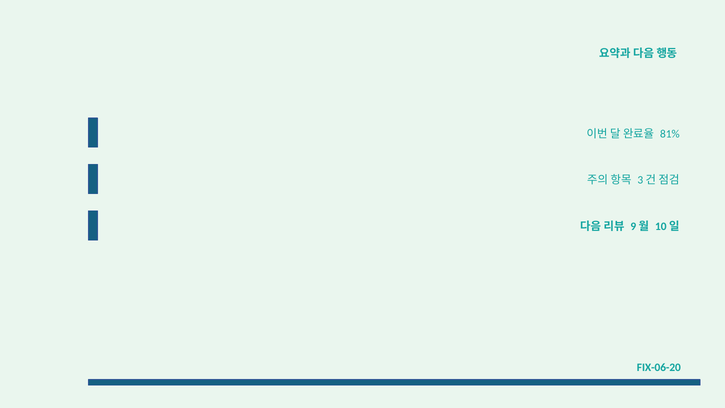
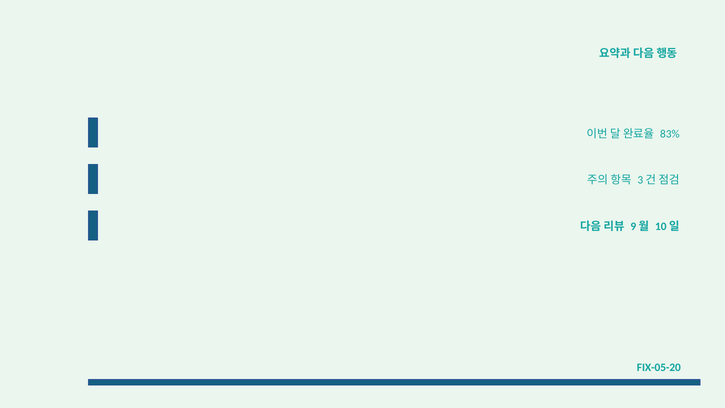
81%: 81% -> 83%
FIX-06-20: FIX-06-20 -> FIX-05-20
